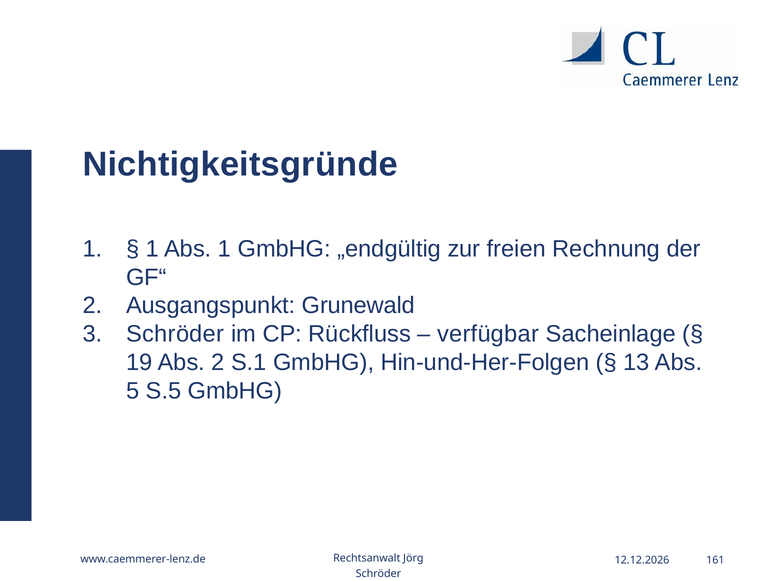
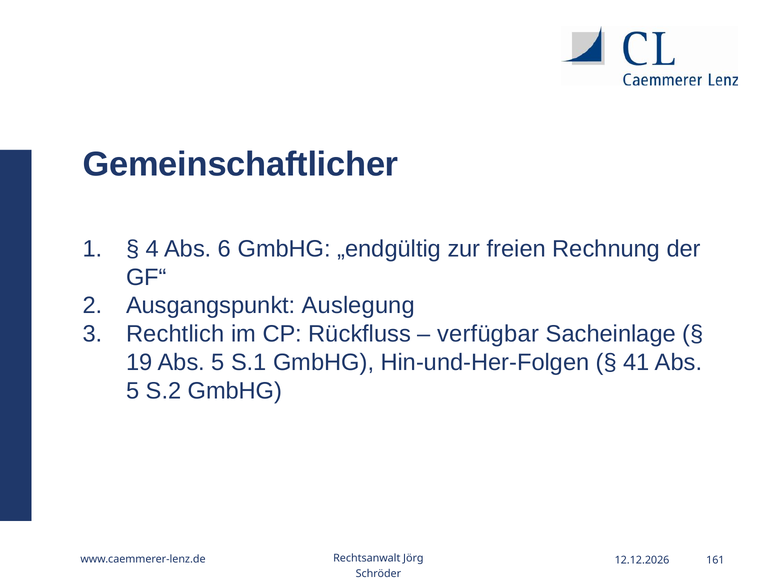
Nichtigkeitsgründe: Nichtigkeitsgründe -> Gemeinschaftlicher
1 at (152, 249): 1 -> 4
Abs 1: 1 -> 6
Grunewald: Grunewald -> Auslegung
Schröder at (175, 334): Schröder -> Rechtlich
19 Abs 2: 2 -> 5
13: 13 -> 41
S.5: S.5 -> S.2
